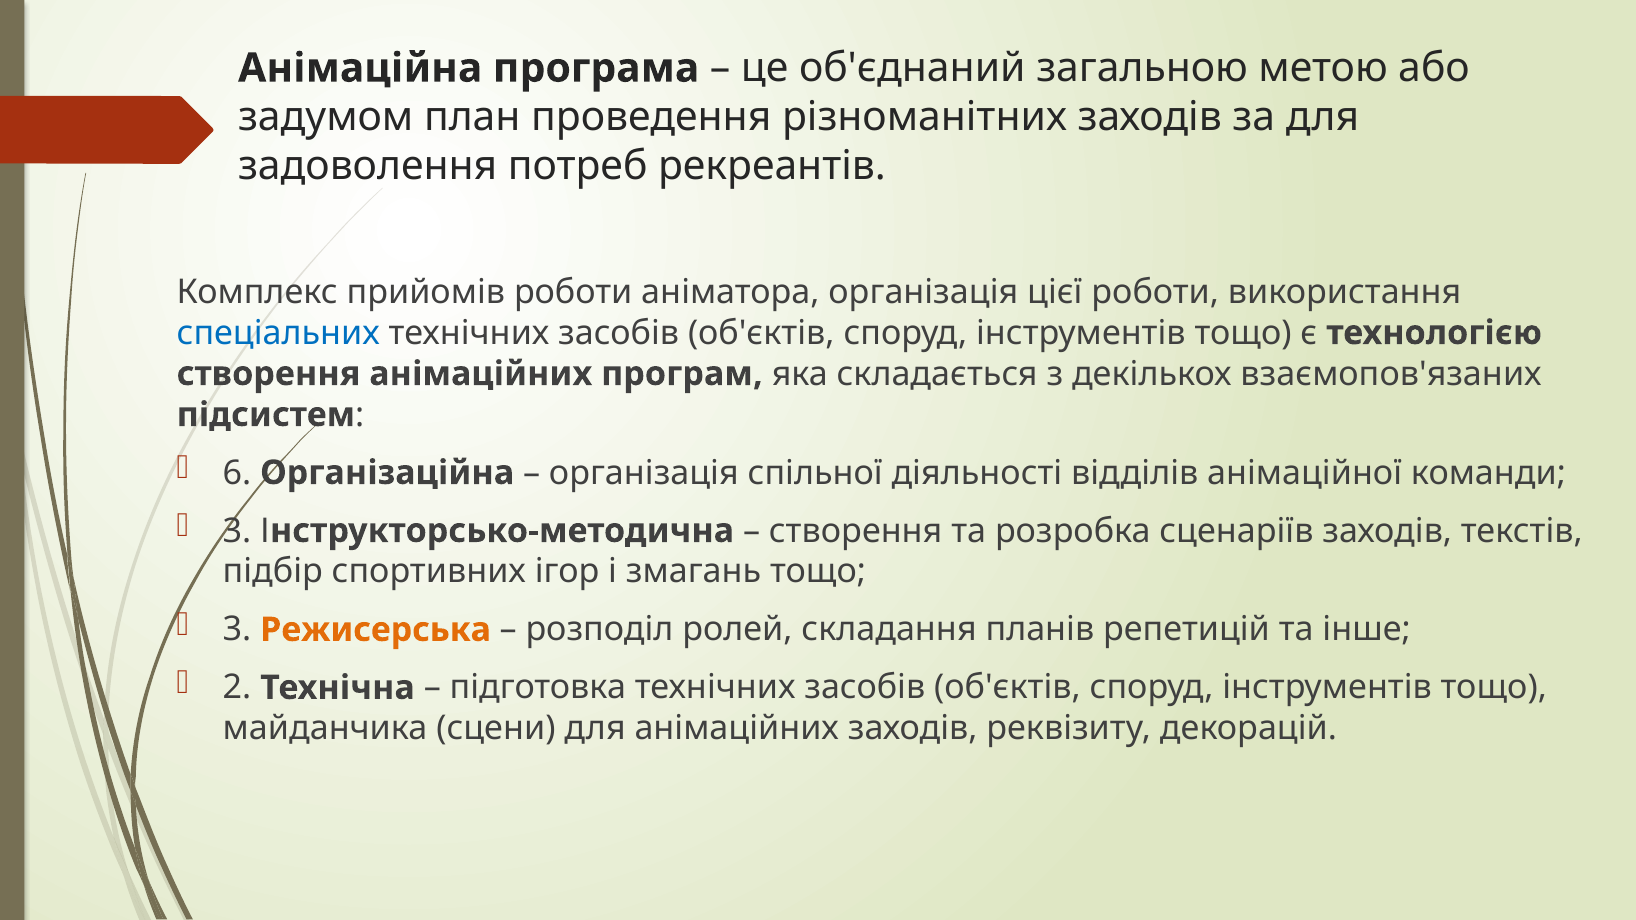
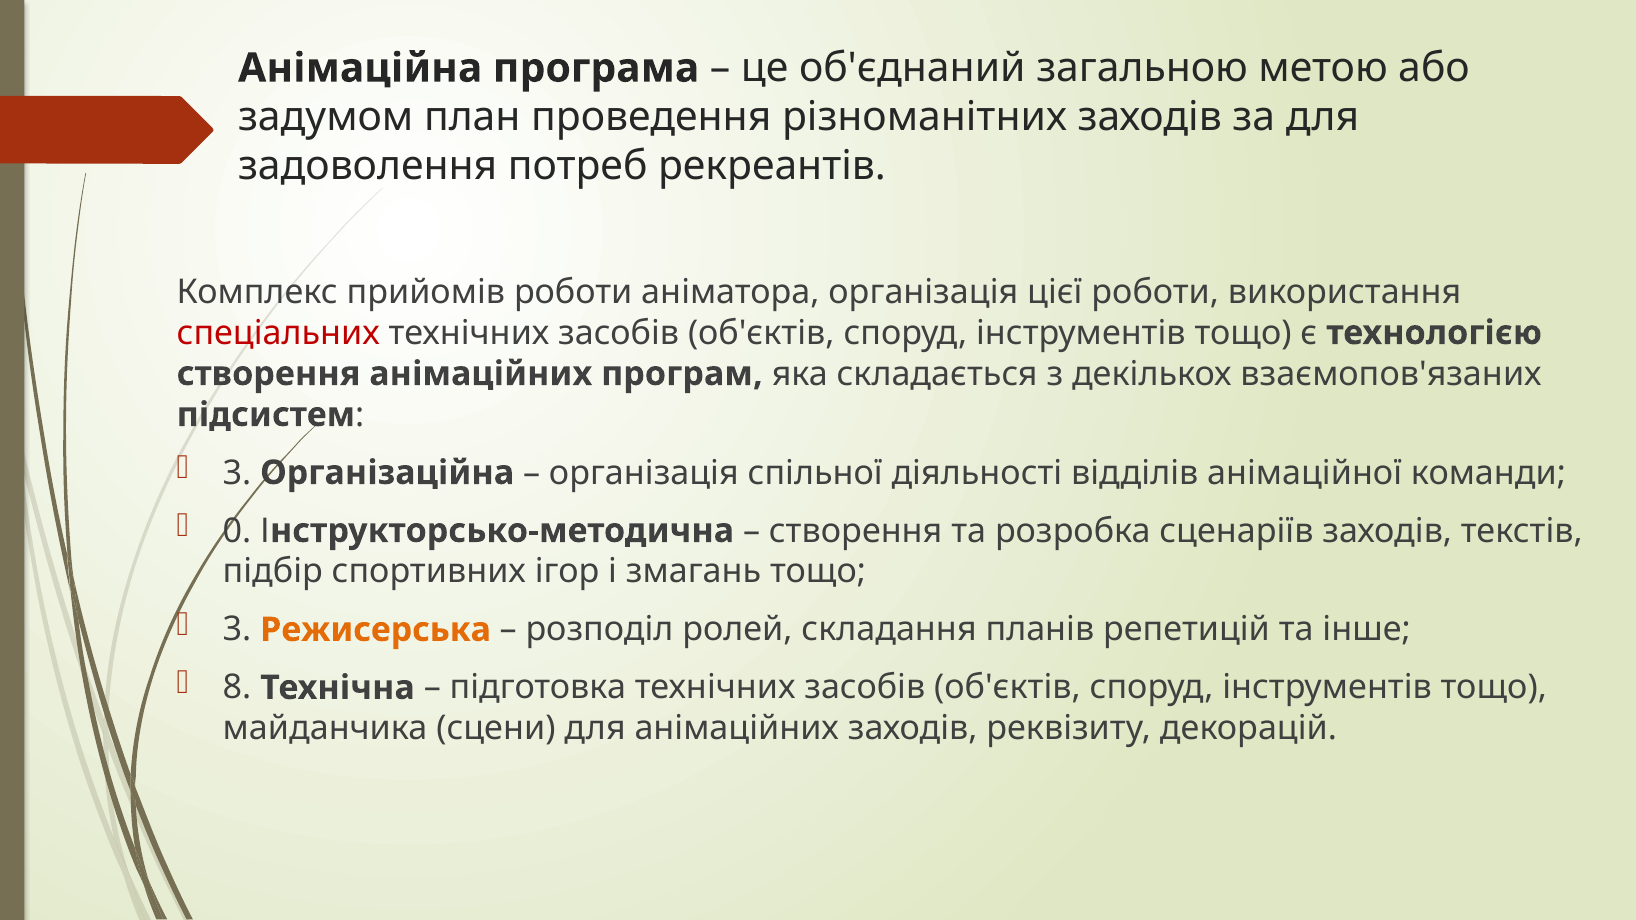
спеціальних colour: blue -> red
6 at (237, 473): 6 -> 3
3 at (237, 531): 3 -> 0
2: 2 -> 8
